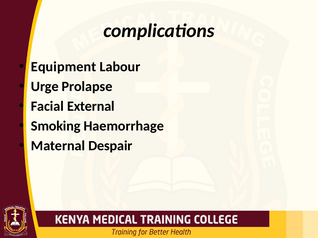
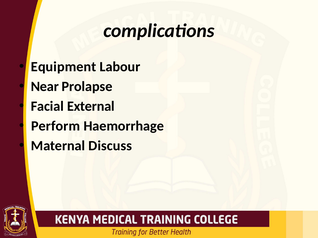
Urge: Urge -> Near
Smoking: Smoking -> Perform
Despair: Despair -> Discuss
